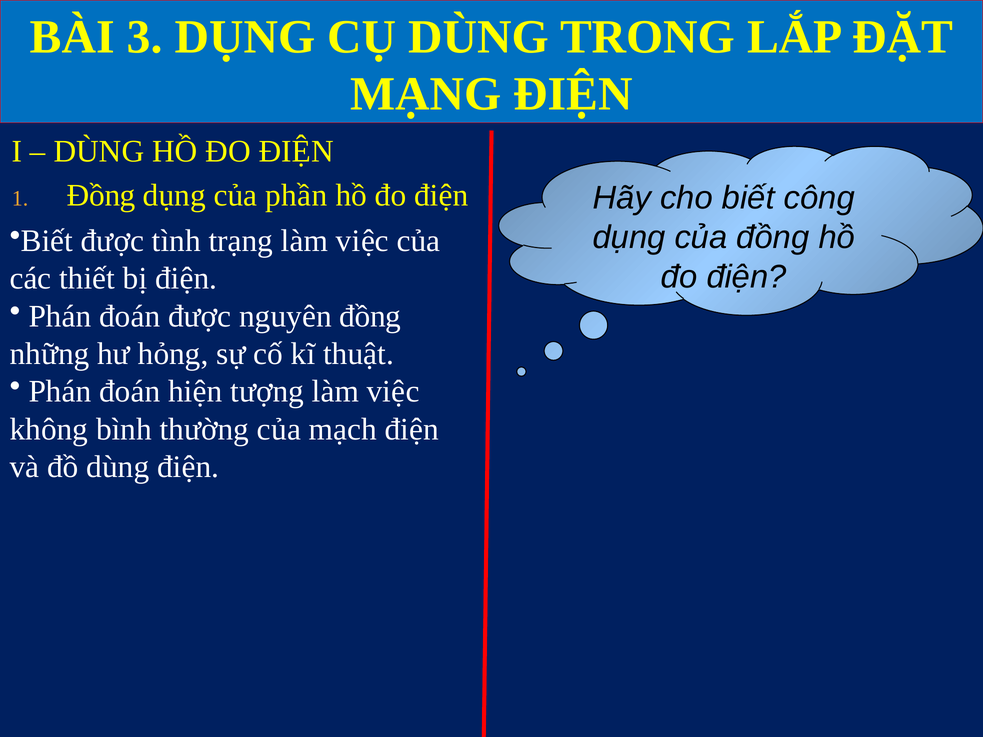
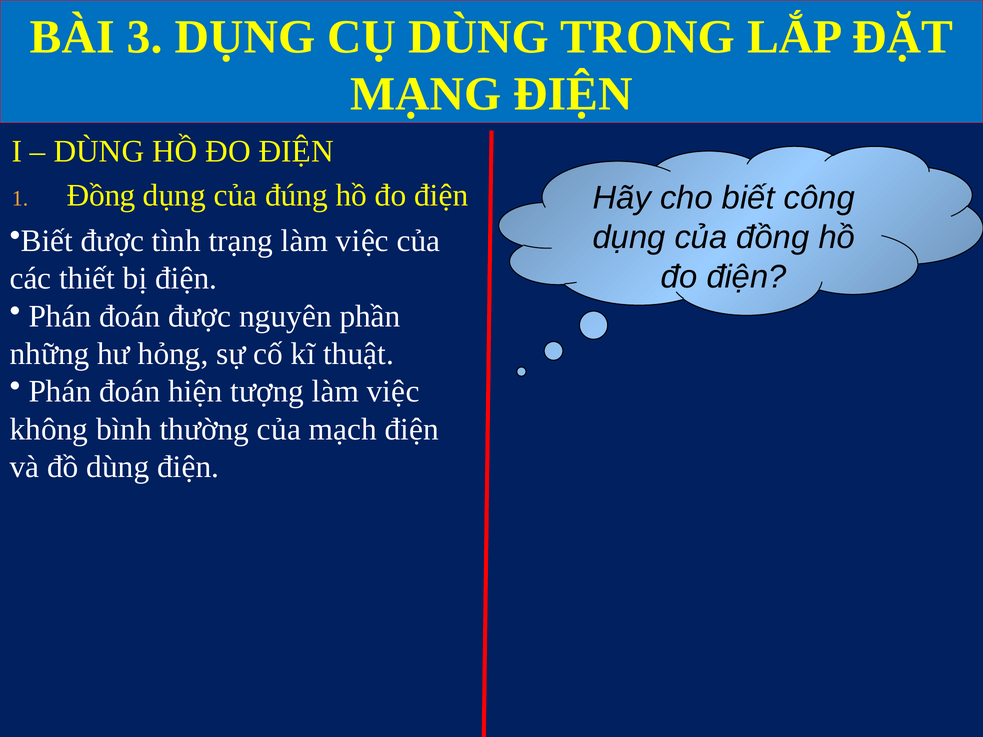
phần: phần -> đúng
nguyên đồng: đồng -> phần
